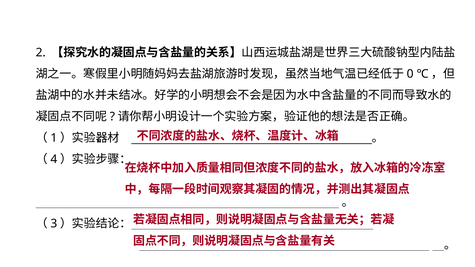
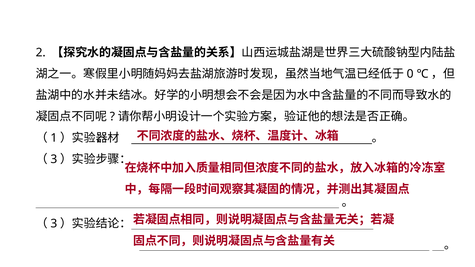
4 at (54, 160): 4 -> 3
